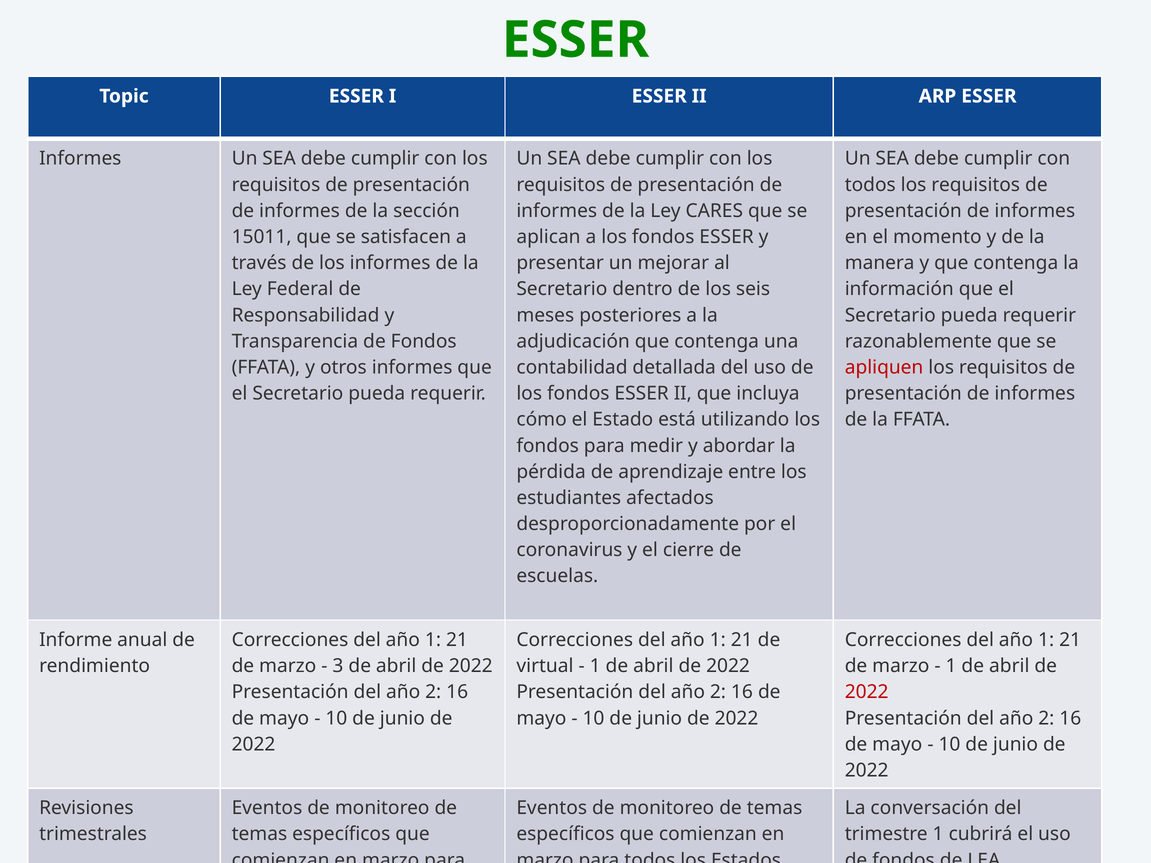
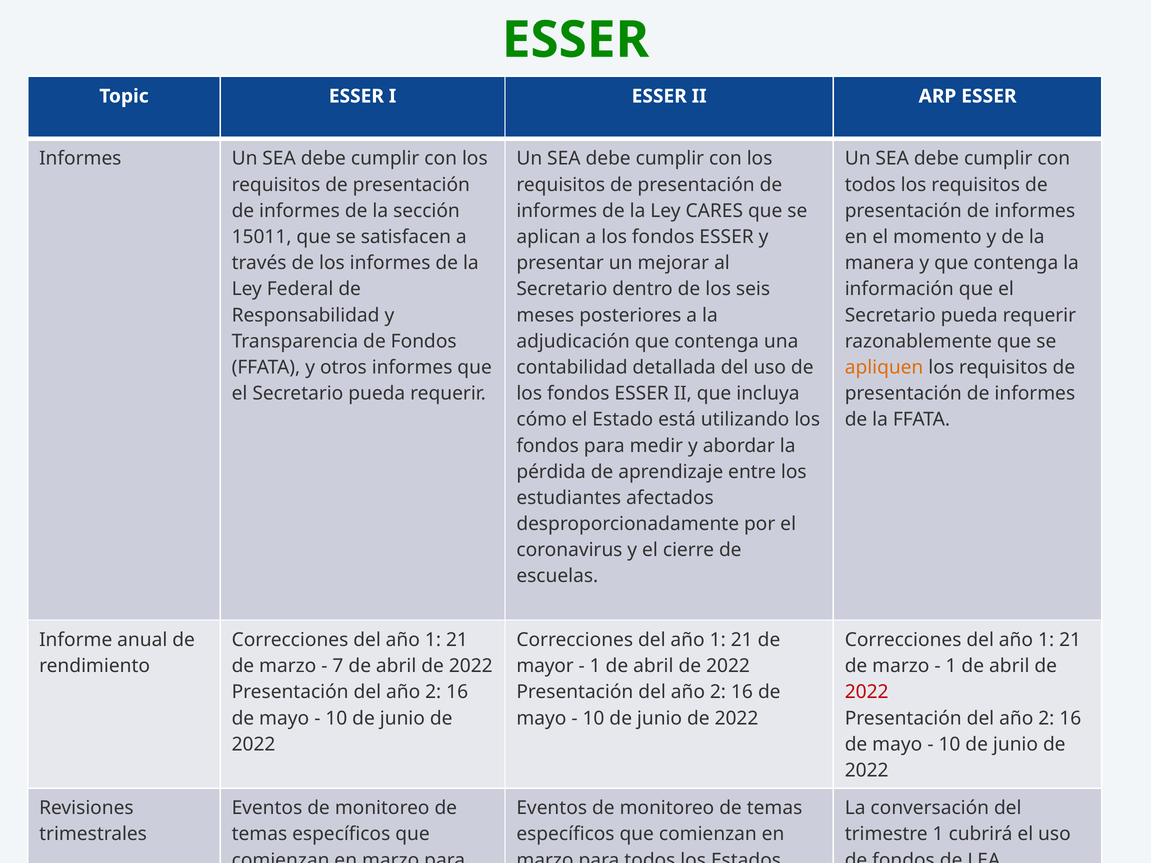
apliquen colour: red -> orange
3: 3 -> 7
virtual: virtual -> mayor
